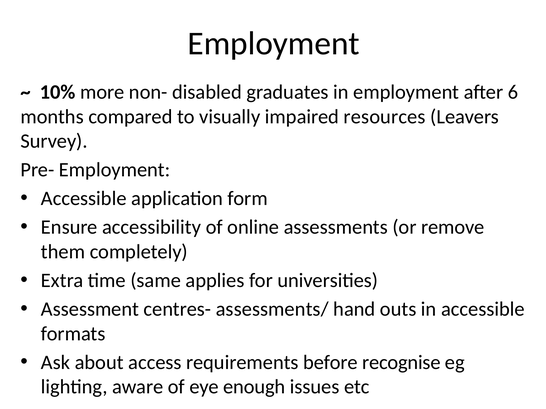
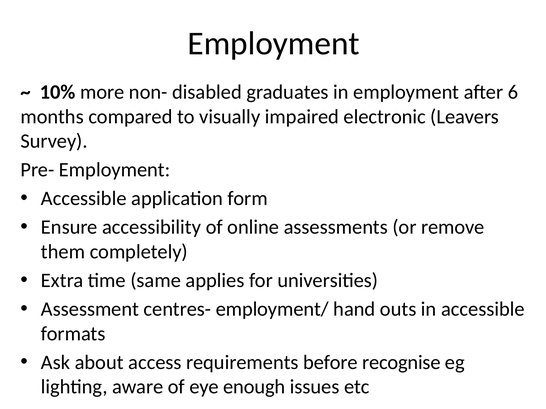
resources: resources -> electronic
assessments/: assessments/ -> employment/
